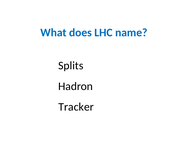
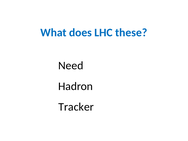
name: name -> these
Splits: Splits -> Need
